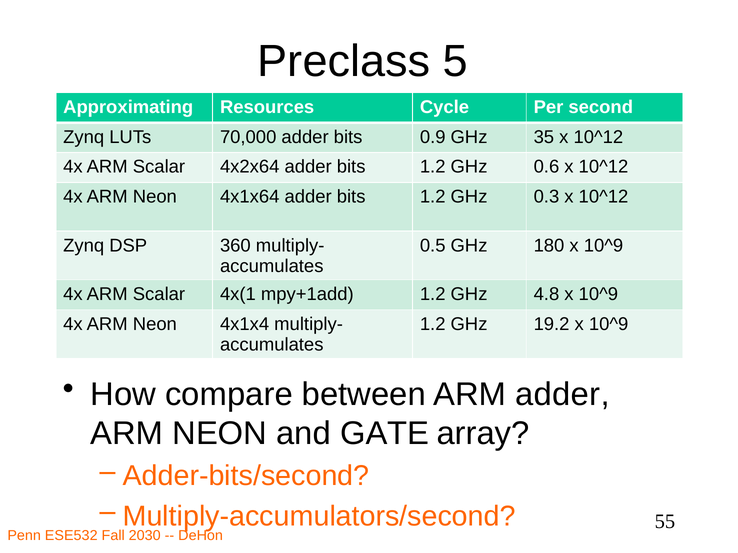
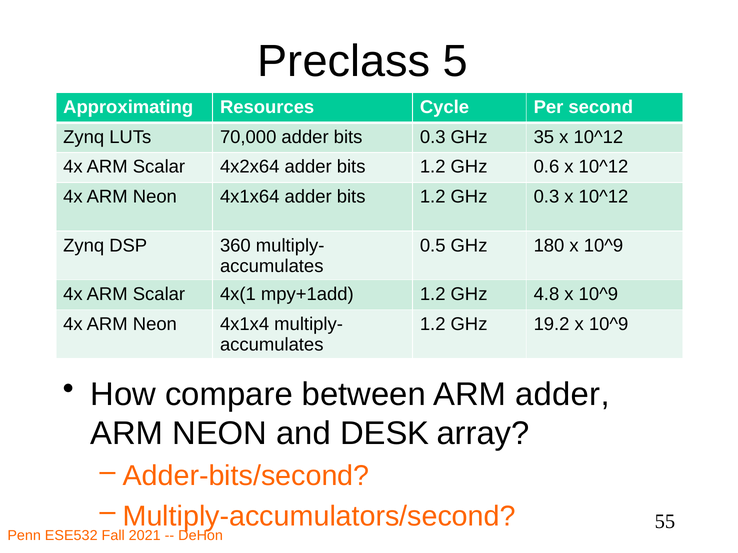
bits 0.9: 0.9 -> 0.3
GATE: GATE -> DESK
2030: 2030 -> 2021
